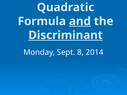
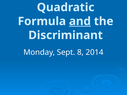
Discriminant underline: present -> none
